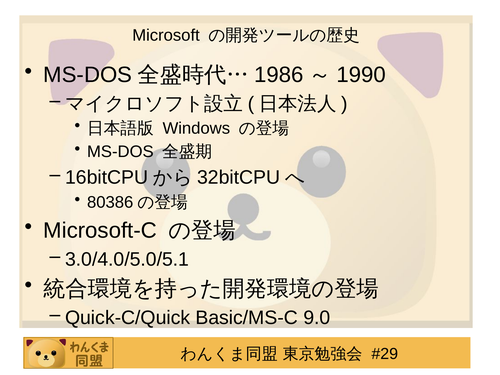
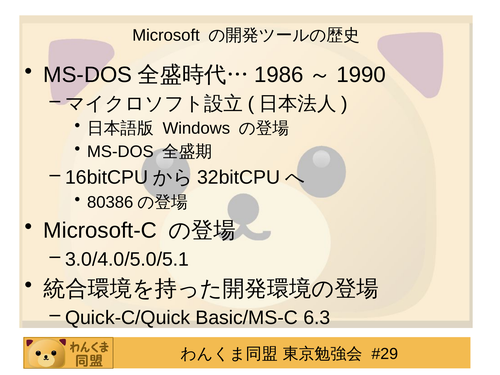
9.0: 9.0 -> 6.3
